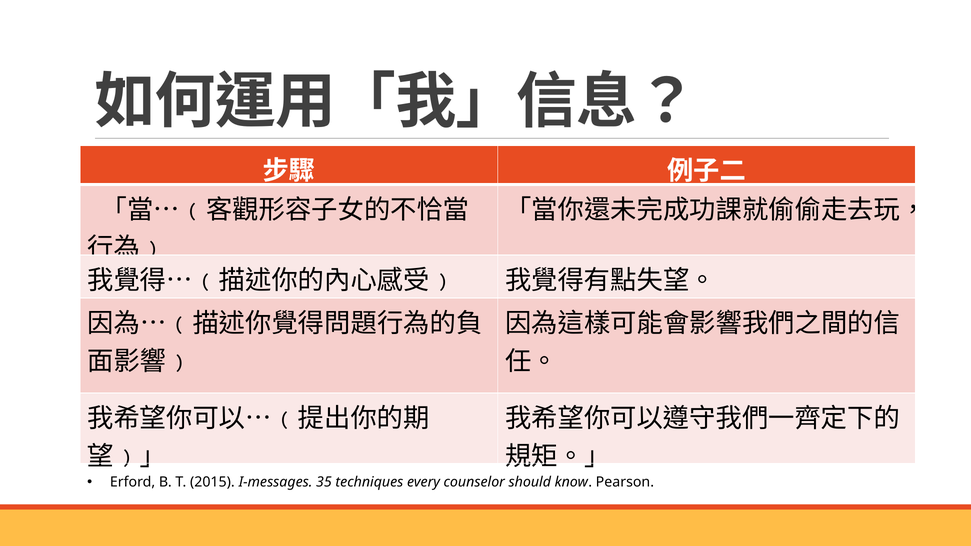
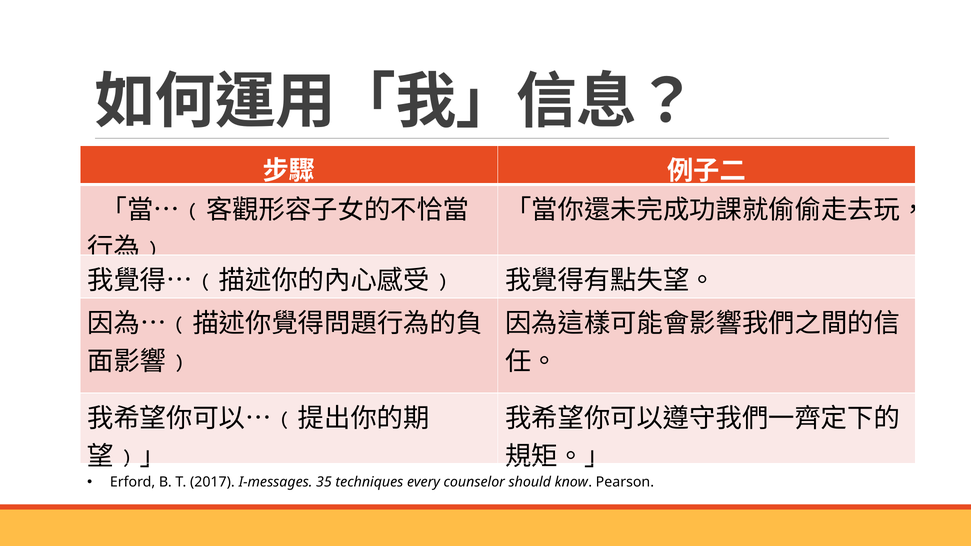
2015: 2015 -> 2017
